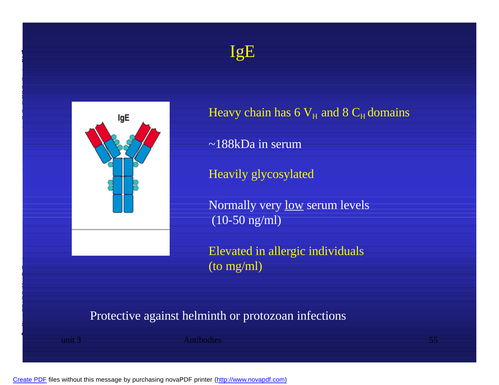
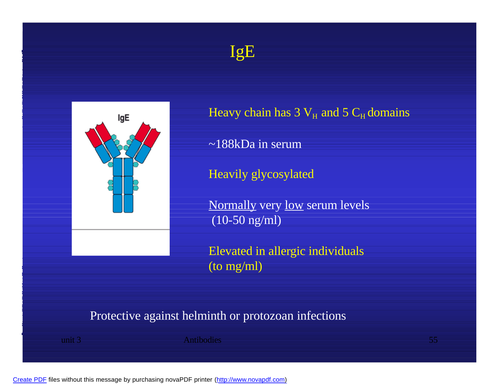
has 6: 6 -> 3
8: 8 -> 5
Normally underline: none -> present
